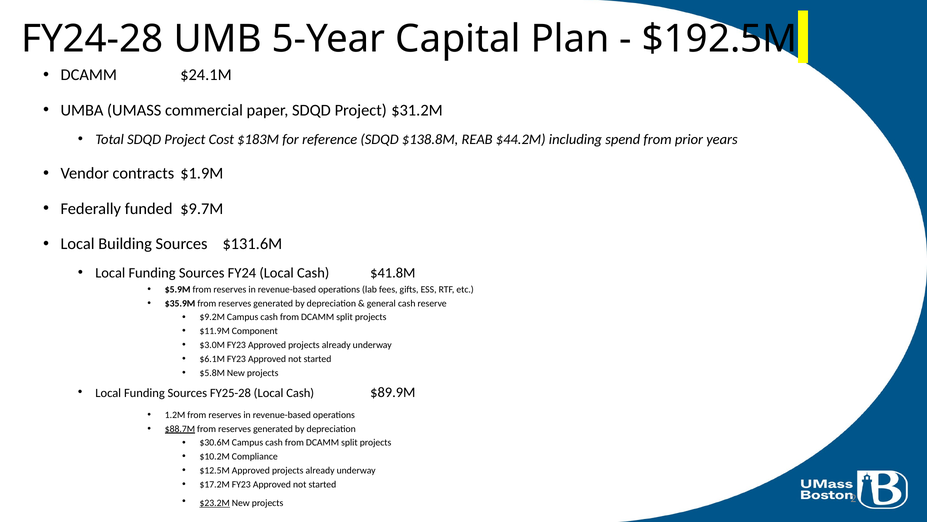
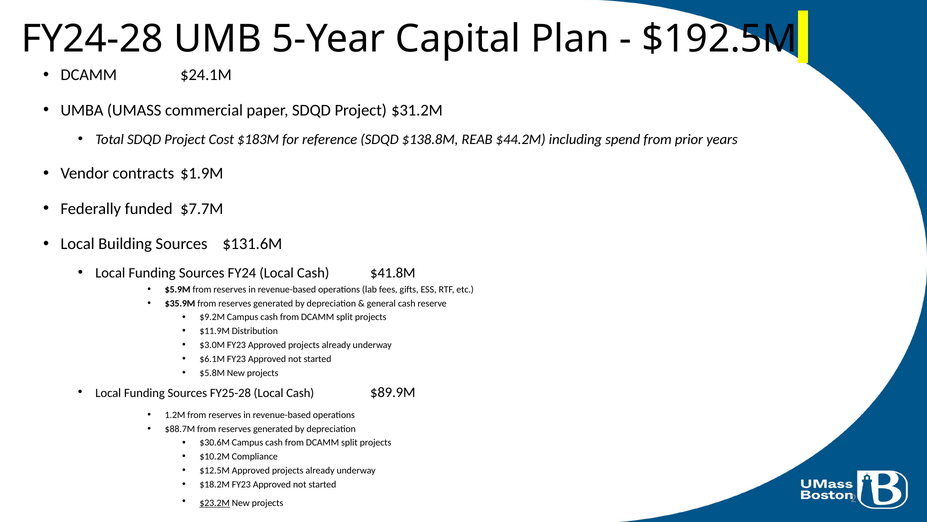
$9.7M: $9.7M -> $7.7M
Component: Component -> Distribution
$88.7M underline: present -> none
$17.2M: $17.2M -> $18.2M
